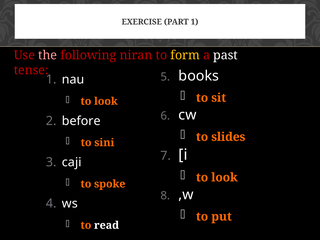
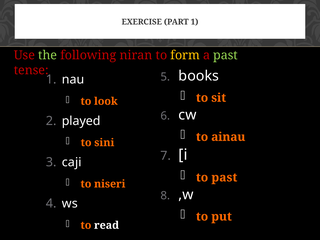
the colour: pink -> light green
past at (226, 55) colour: white -> light green
before: before -> played
slides: slides -> ainau
look at (224, 177): look -> past
spoke: spoke -> niseri
